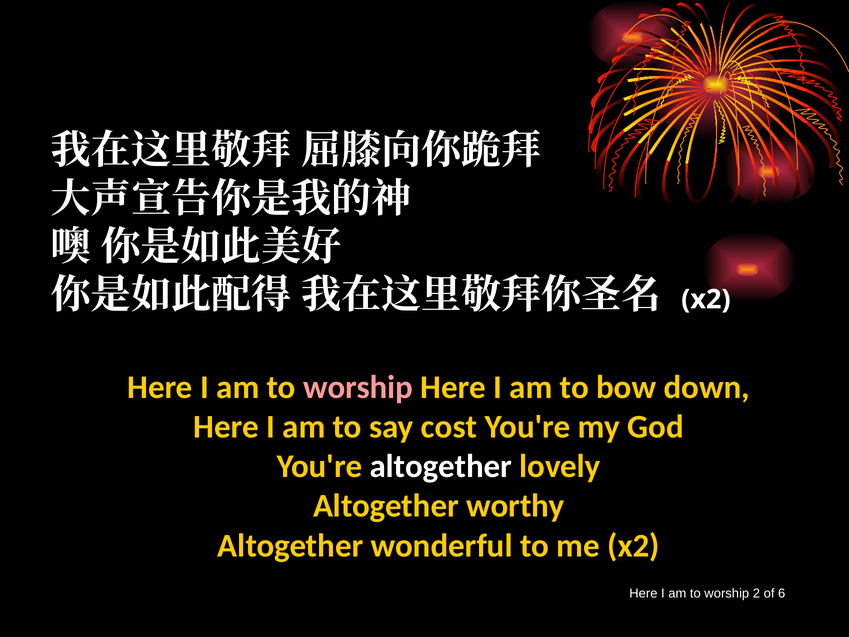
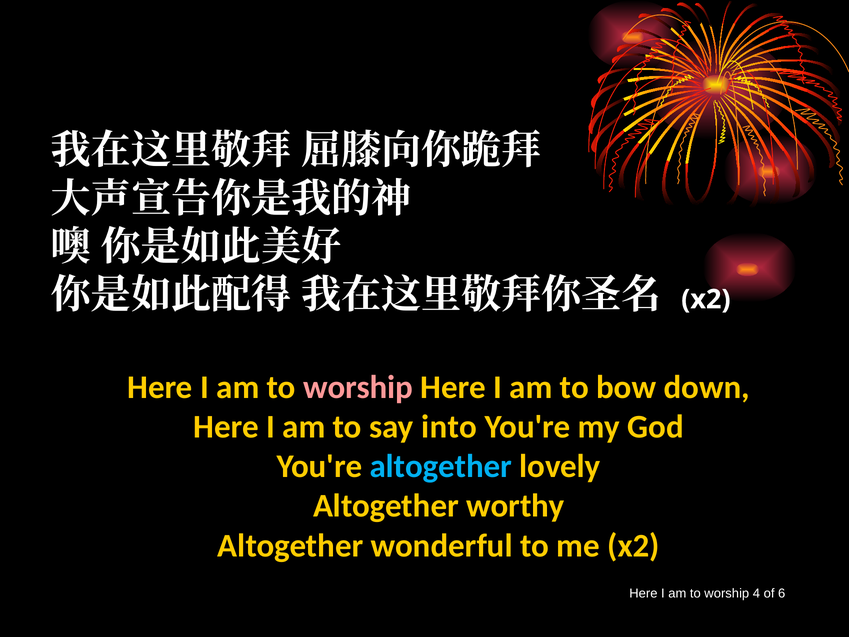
cost: cost -> into
altogether at (441, 466) colour: white -> light blue
2: 2 -> 4
